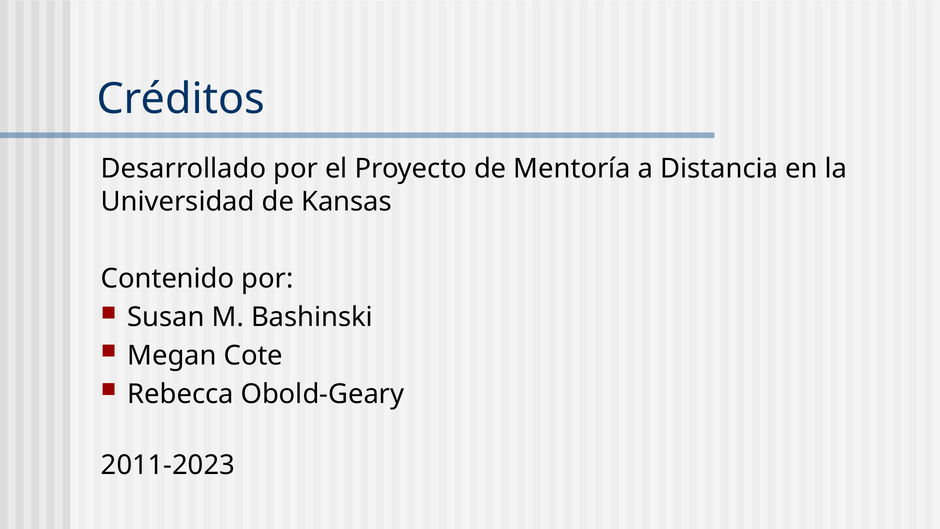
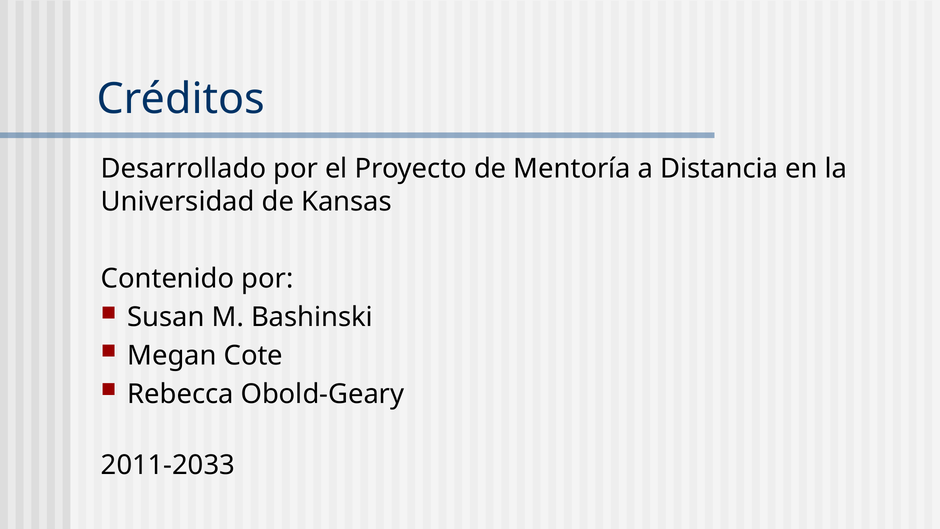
2011-2023: 2011-2023 -> 2011-2033
